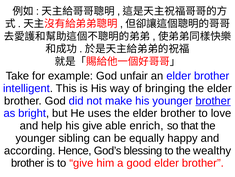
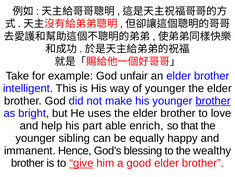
of bringing: bringing -> younger
his give: give -> part
according: according -> immanent
give at (81, 162) underline: none -> present
